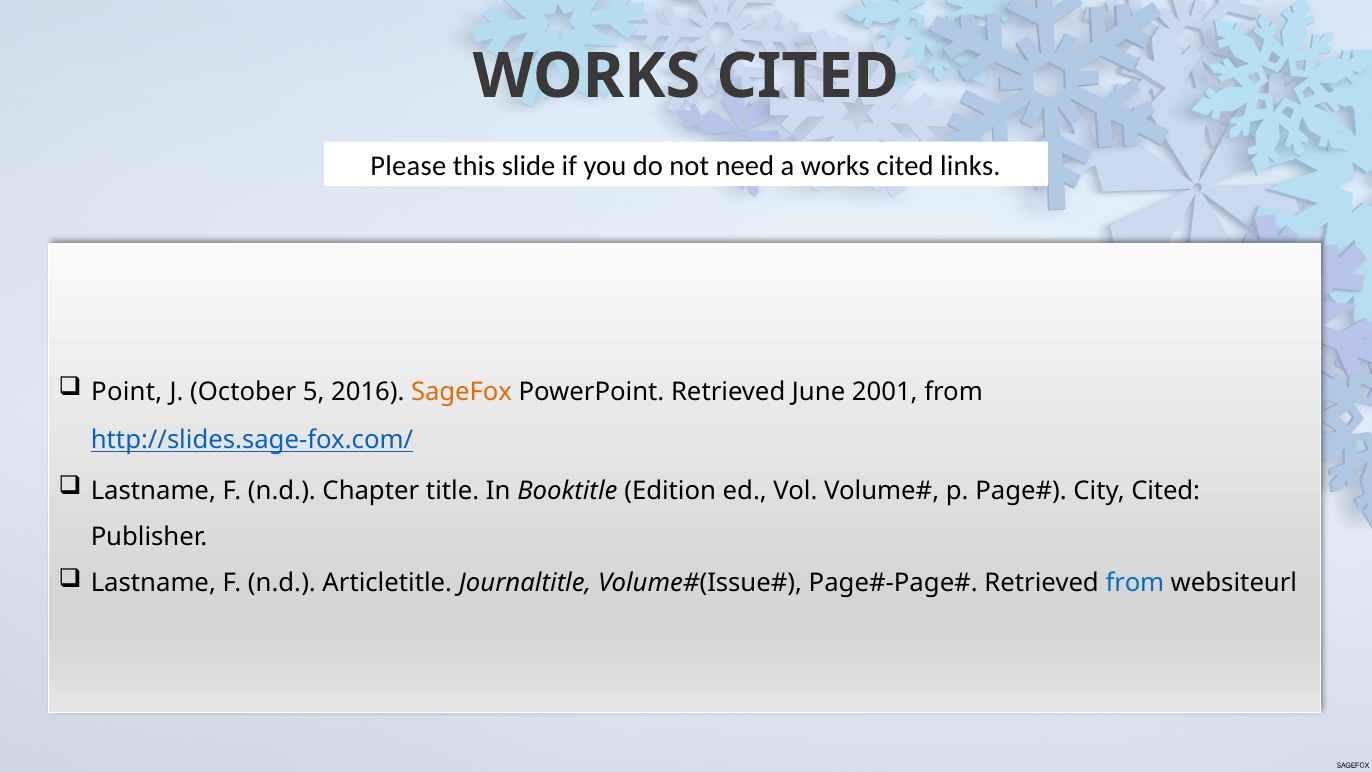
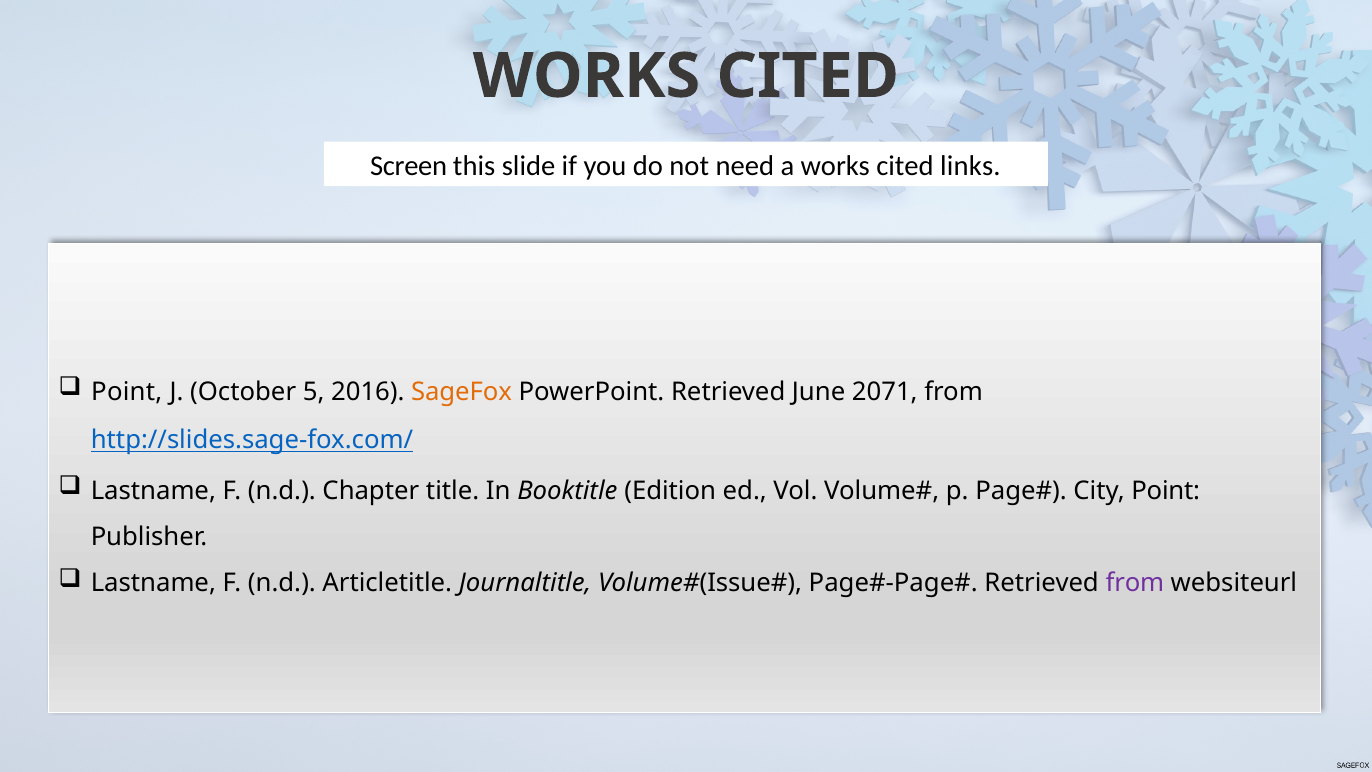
Please: Please -> Screen
2001: 2001 -> 2071
City Cited: Cited -> Point
from at (1135, 583) colour: blue -> purple
